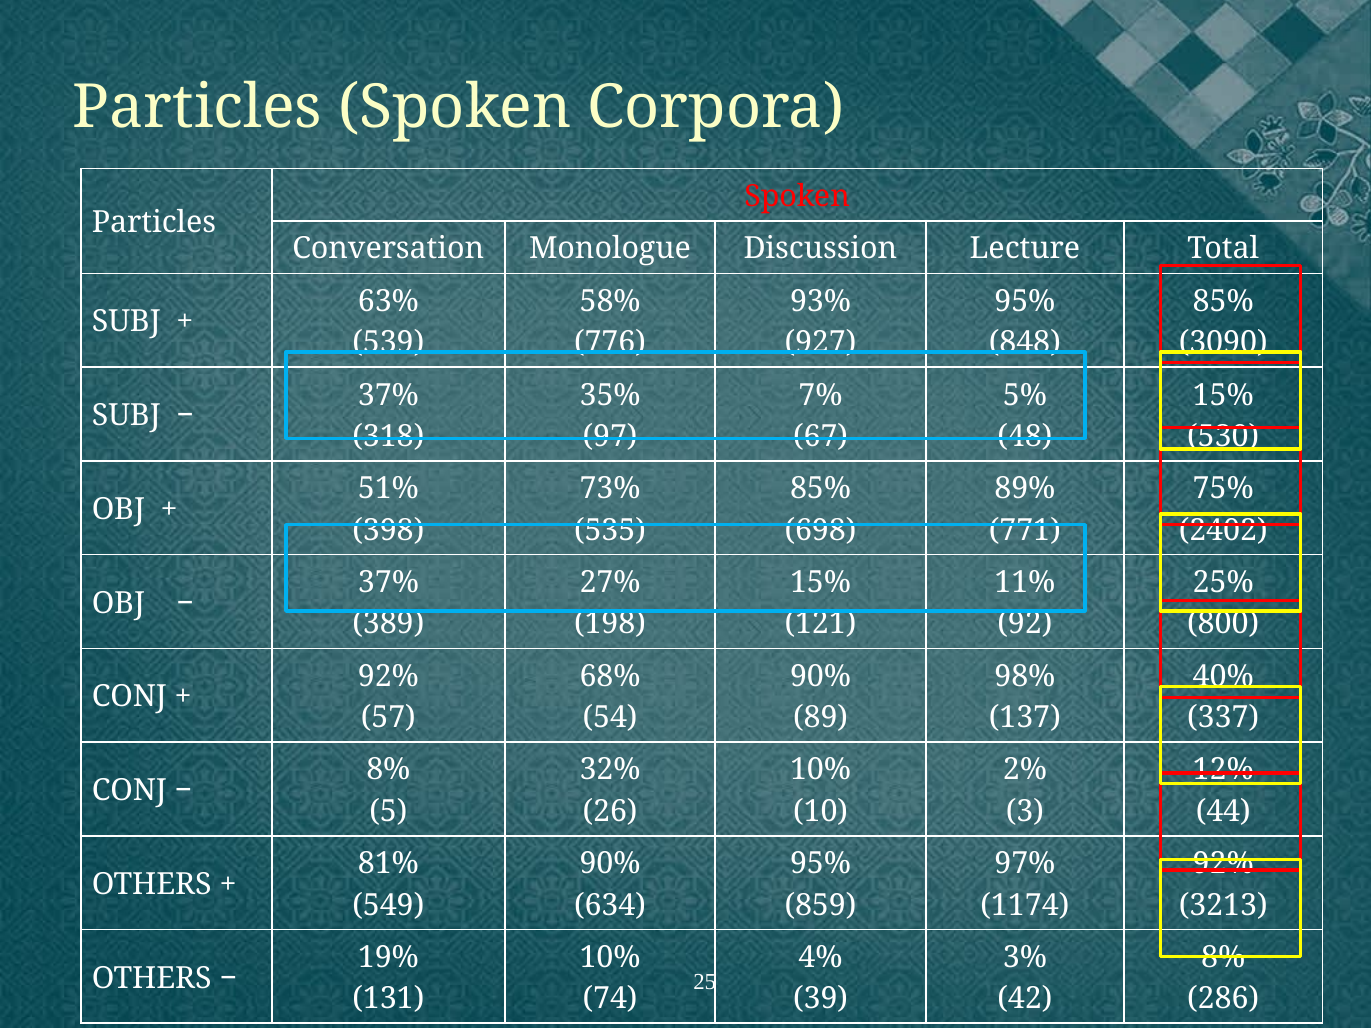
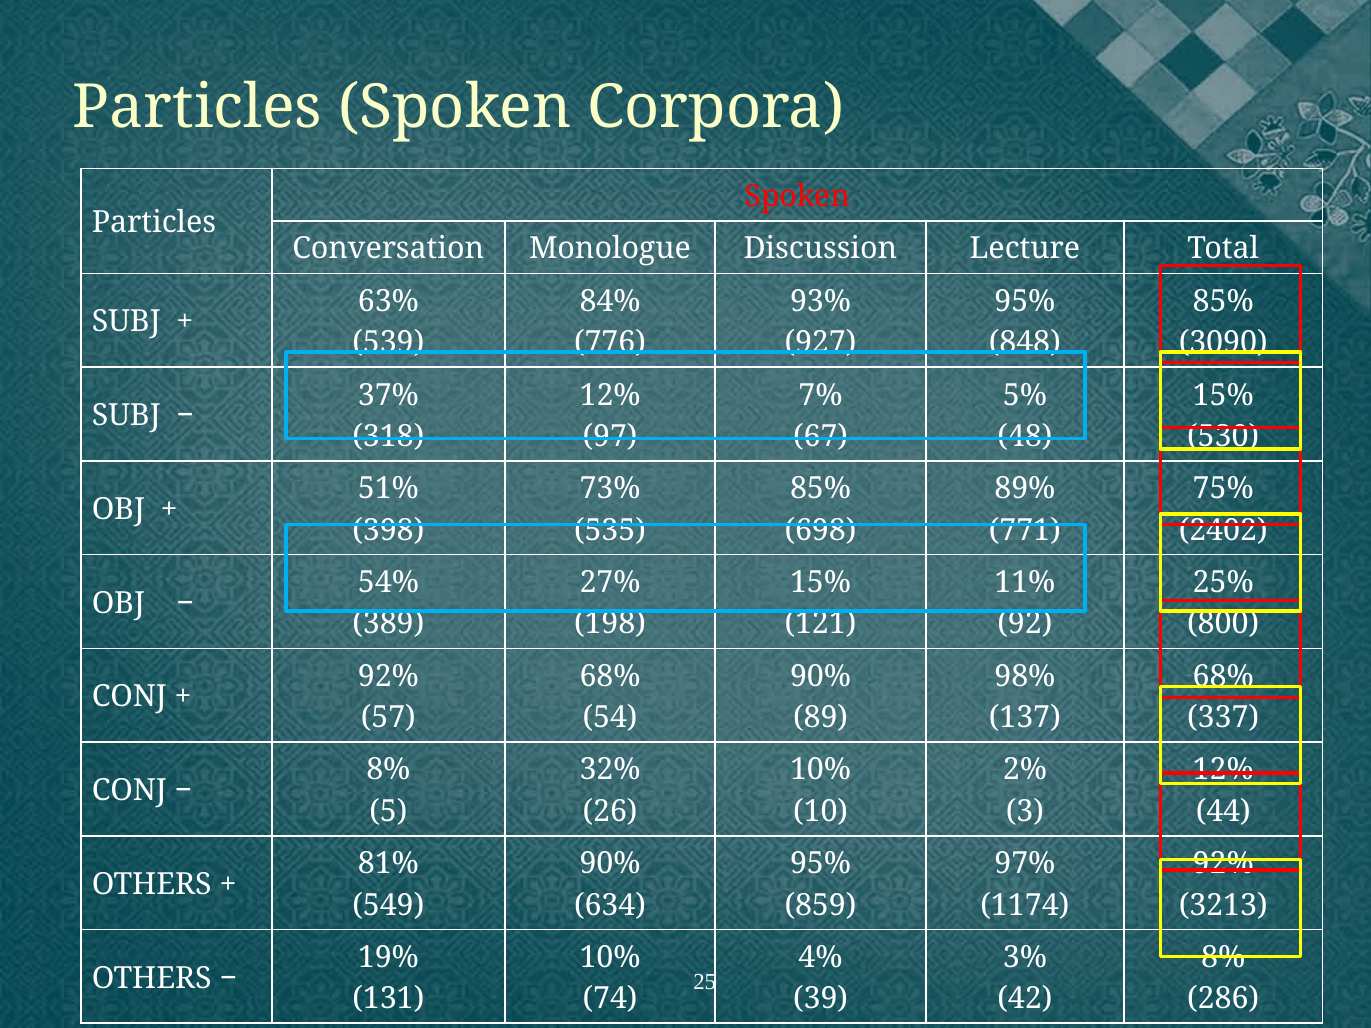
58%: 58% -> 84%
35% at (610, 395): 35% -> 12%
37% at (388, 583): 37% -> 54%
40% at (1223, 676): 40% -> 68%
